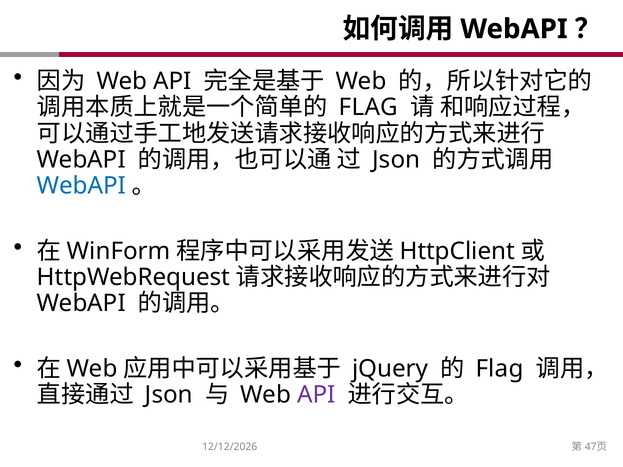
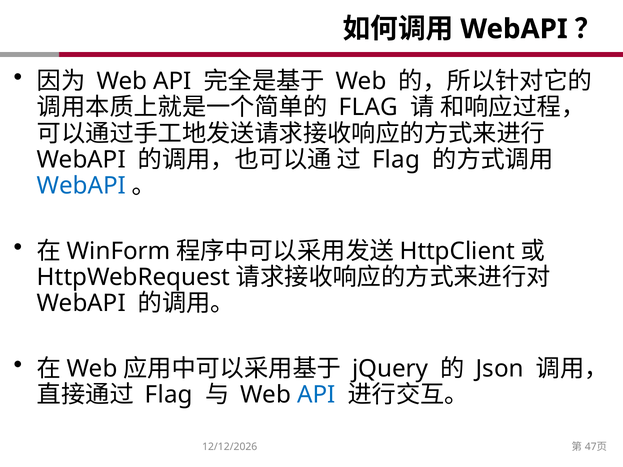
Json at (396, 160): Json -> Flag
Flag at (500, 369): Flag -> Json
Json at (169, 395): Json -> Flag
API at (316, 395) colour: purple -> blue
